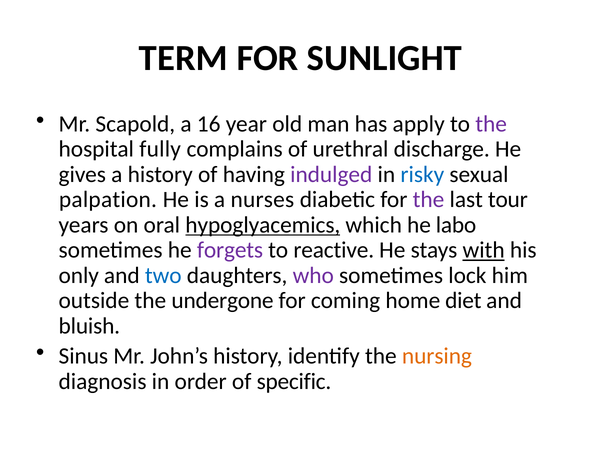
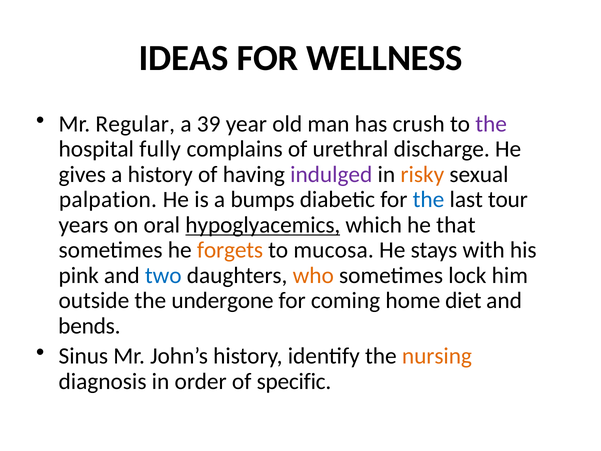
TERM: TERM -> IDEAS
SUNLIGHT: SUNLIGHT -> WELLNESS
Scapold: Scapold -> Regular
16: 16 -> 39
apply: apply -> crush
risky colour: blue -> orange
nurses: nurses -> bumps
the at (429, 200) colour: purple -> blue
labo: labo -> that
forgets colour: purple -> orange
reactive: reactive -> mucosa
with underline: present -> none
only: only -> pink
who colour: purple -> orange
bluish: bluish -> bends
